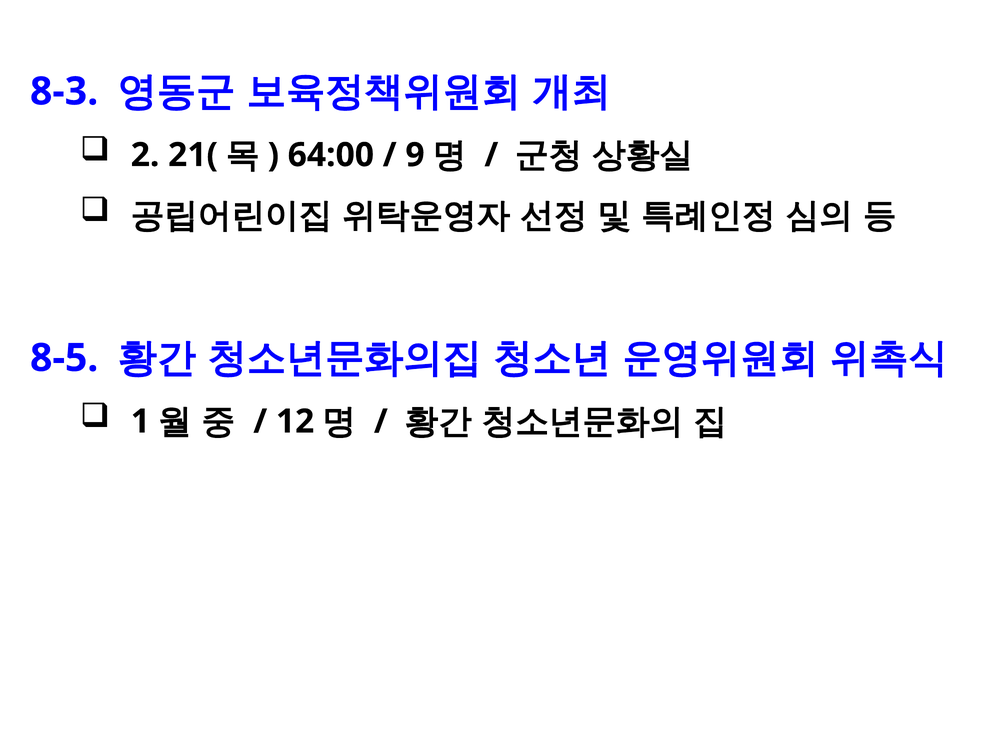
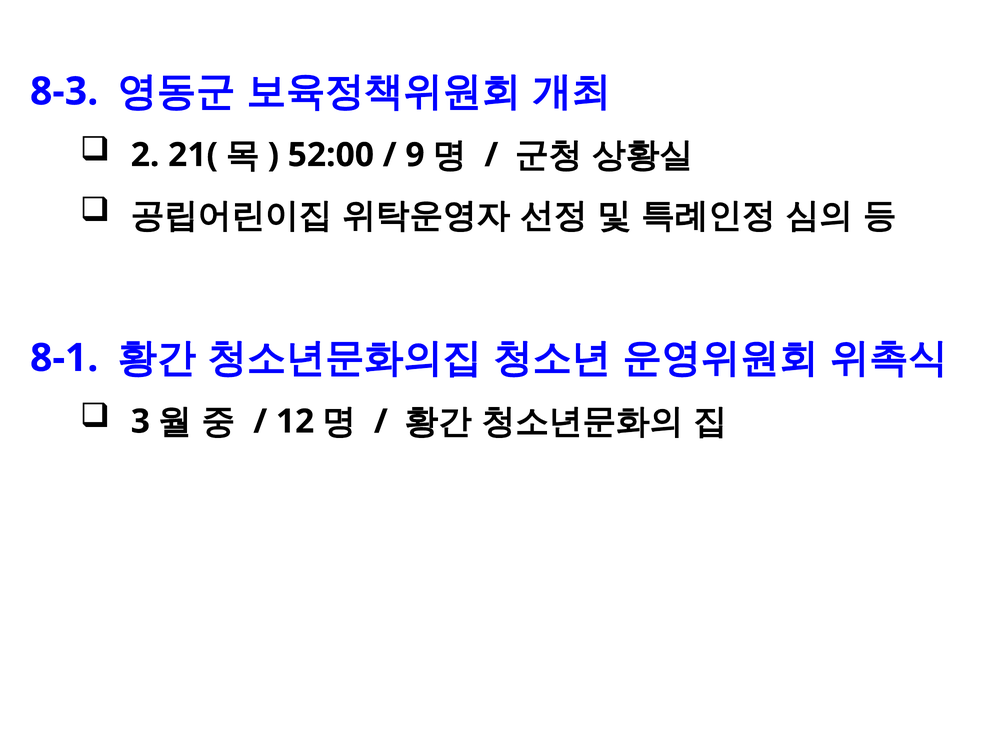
64:00: 64:00 -> 52:00
8-5: 8-5 -> 8-1
1: 1 -> 3
